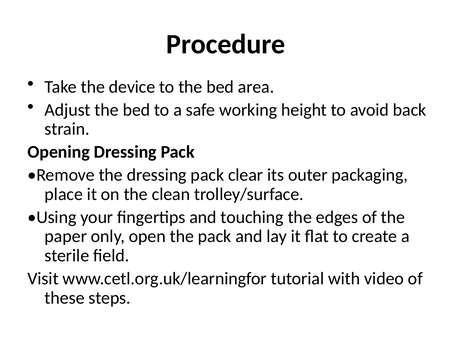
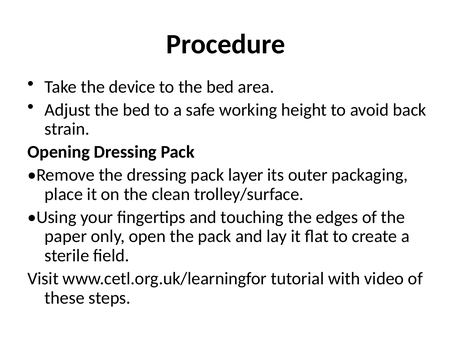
clear: clear -> layer
